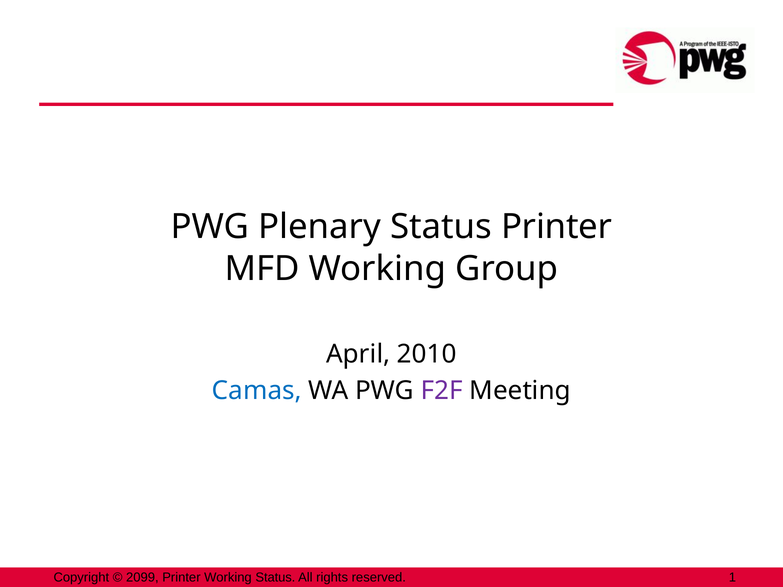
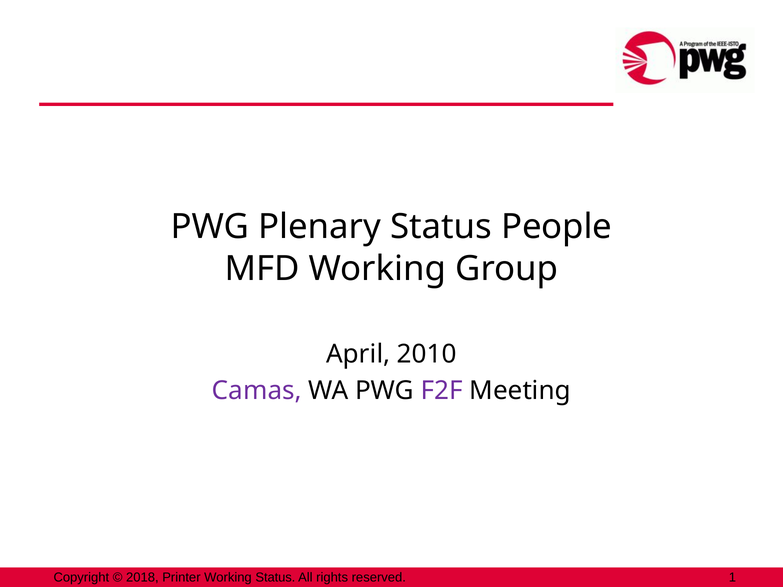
Status Printer: Printer -> People
Camas colour: blue -> purple
2099: 2099 -> 2018
